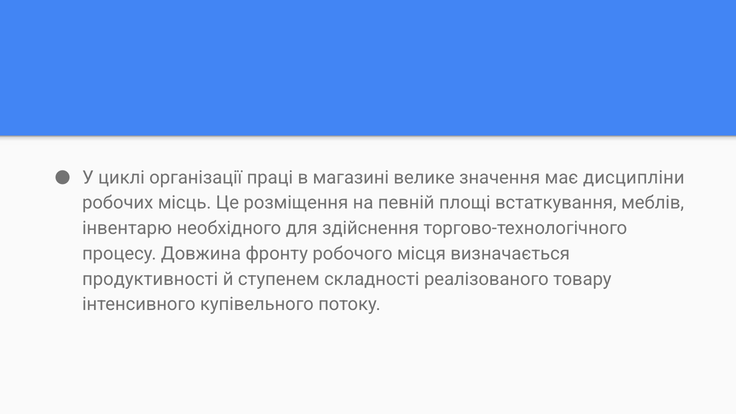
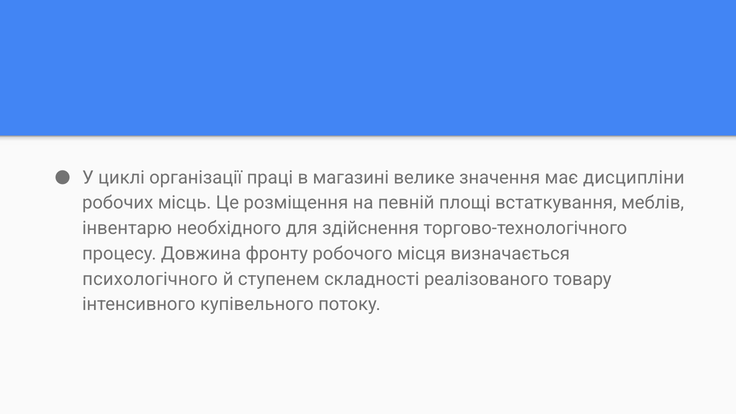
продуктивності: продуктивності -> психологічного
